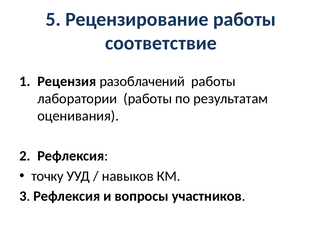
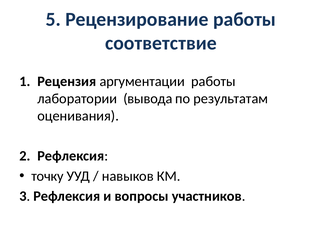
разоблачений: разоблачений -> аргументации
лаборатории работы: работы -> вывода
